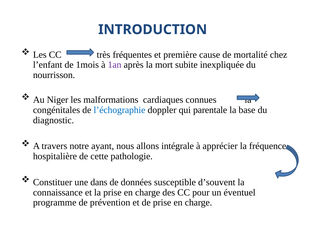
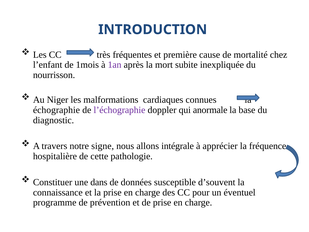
congénitales: congénitales -> échographie
l’échographie colour: blue -> purple
parentale: parentale -> anormale
ayant: ayant -> signe
